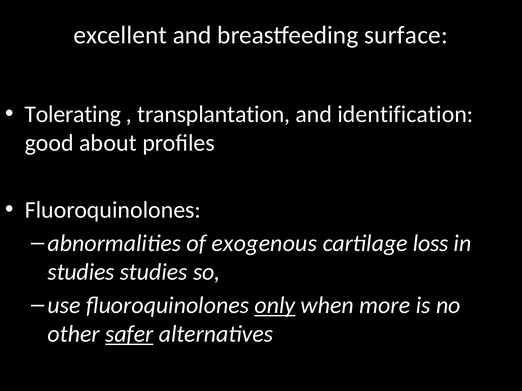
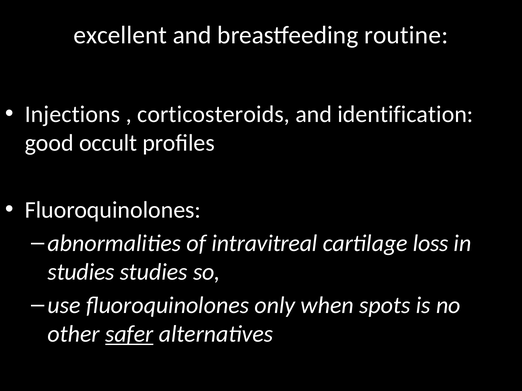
surface: surface -> routine
Tolerating: Tolerating -> Injections
transplantation: transplantation -> corticosteroids
about: about -> occult
exogenous: exogenous -> intravitreal
only underline: present -> none
more: more -> spots
